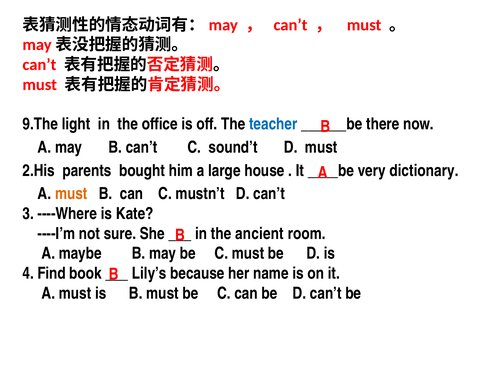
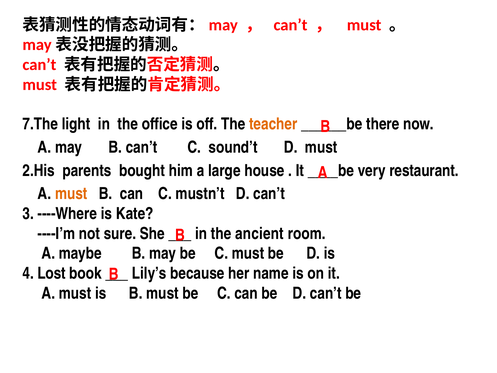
9.The: 9.The -> 7.The
teacher colour: blue -> orange
dictionary: dictionary -> restaurant
Find: Find -> Lost
